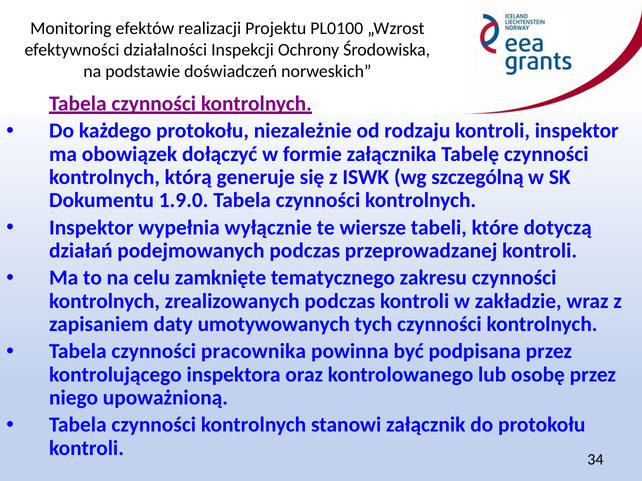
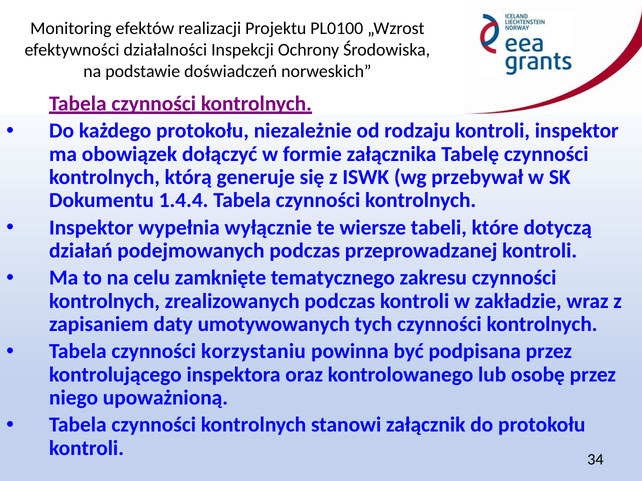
szczególną: szczególną -> przebywał
1.9.0: 1.9.0 -> 1.4.4
pracownika: pracownika -> korzystaniu
